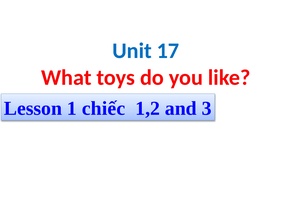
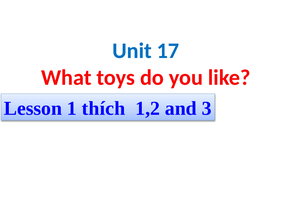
chiếc: chiếc -> thích
